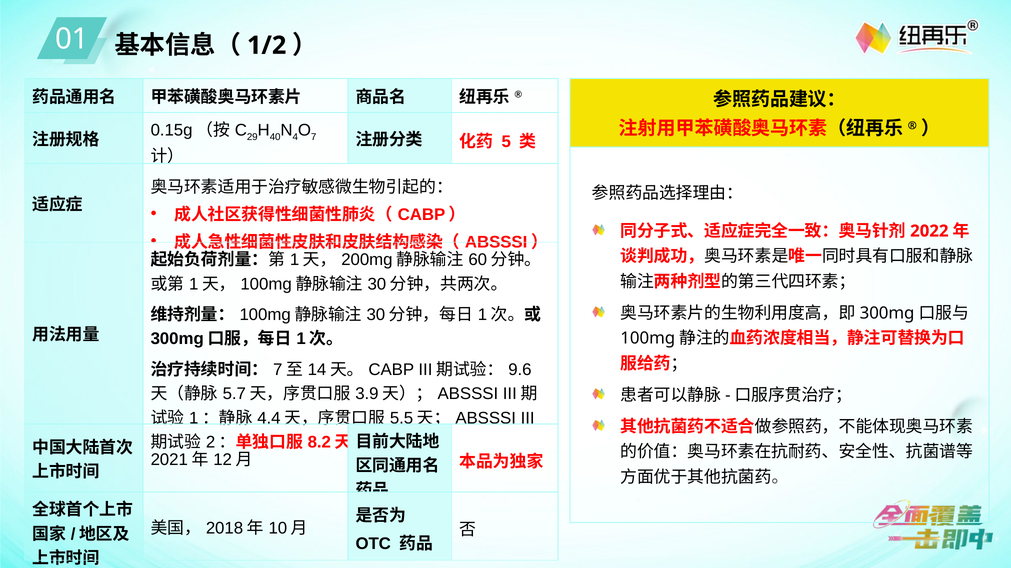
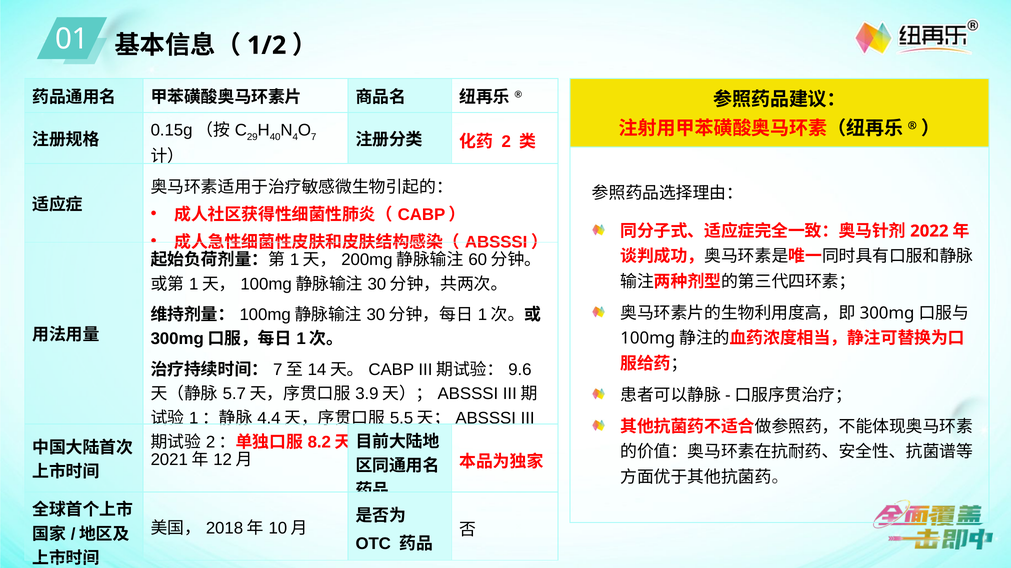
5: 5 -> 2
